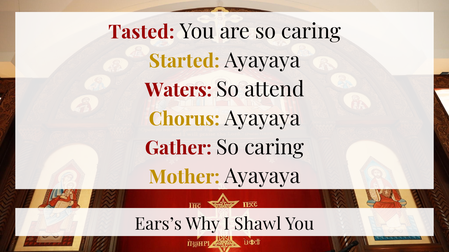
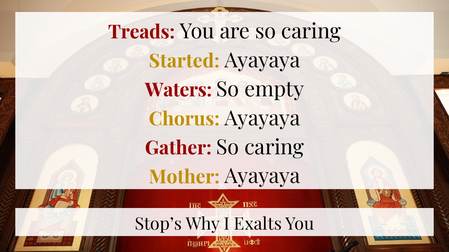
Tasted: Tasted -> Treads
attend: attend -> empty
Ears’s: Ears’s -> Stop’s
Shawl: Shawl -> Exalts
